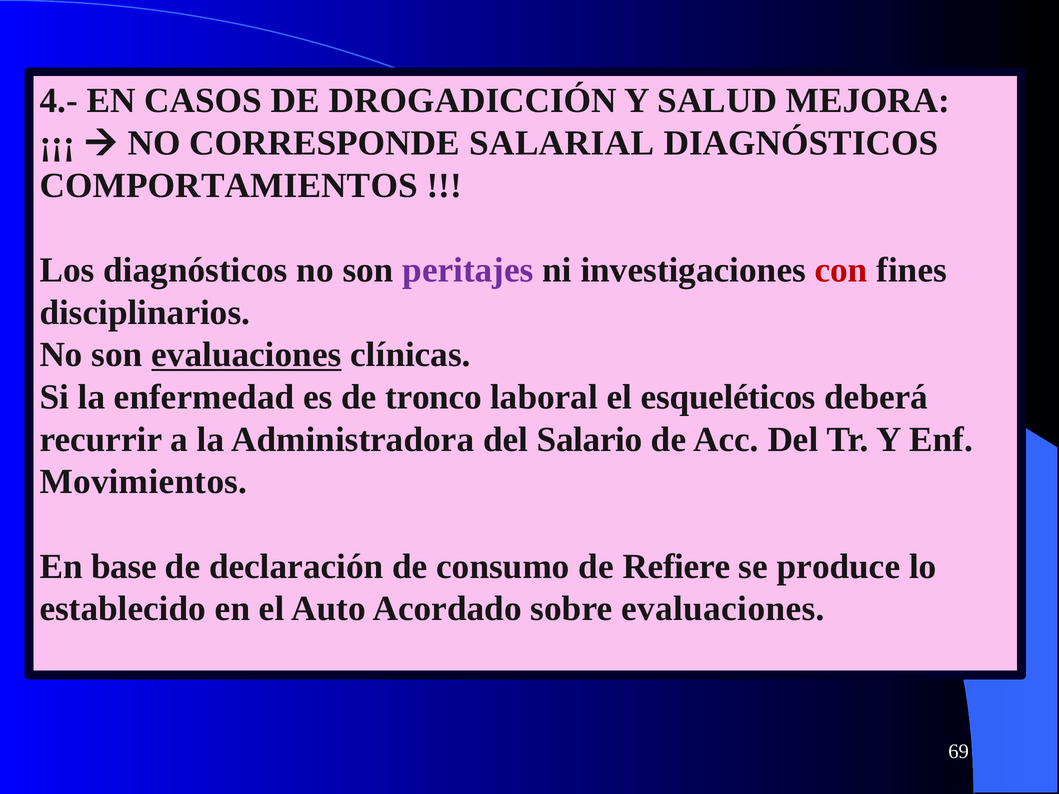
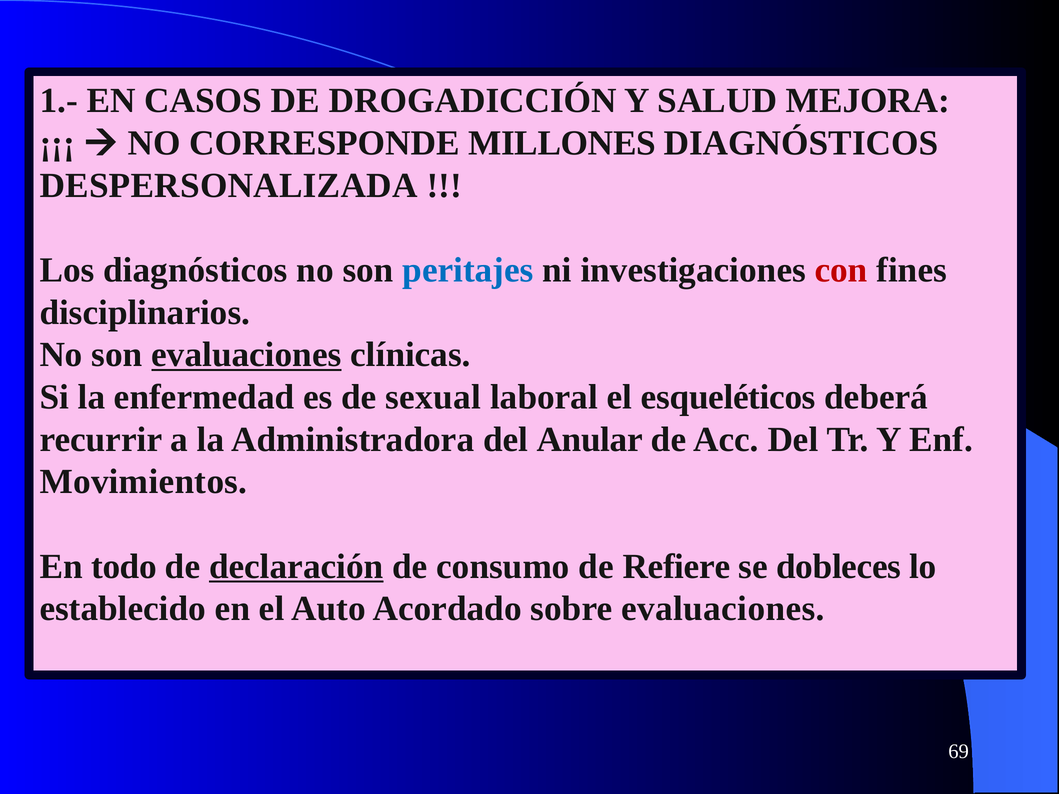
4.-: 4.- -> 1.-
SALARIAL: SALARIAL -> MILLONES
COMPORTAMIENTOS: COMPORTAMIENTOS -> DESPERSONALIZADA
peritajes colour: purple -> blue
tronco: tronco -> sexual
Salario: Salario -> Anular
base: base -> todo
declaración underline: none -> present
produce: produce -> dobleces
